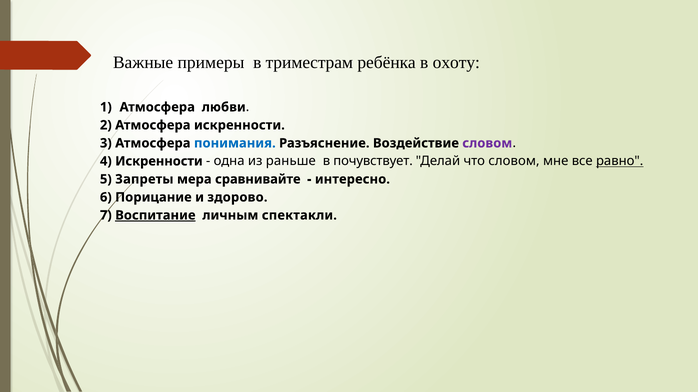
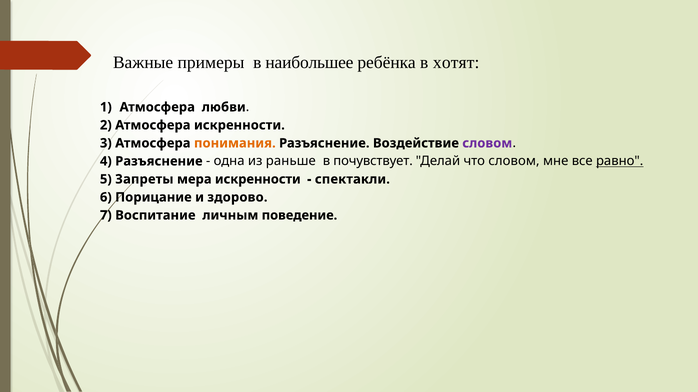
триместрам: триместрам -> наибольшее
охоту: охоту -> хотят
понимания colour: blue -> orange
4 Искренности: Искренности -> Разъяснение
мера сравнивайте: сравнивайте -> искренности
интересно: интересно -> спектакли
Воспитание underline: present -> none
спектакли: спектакли -> поведение
